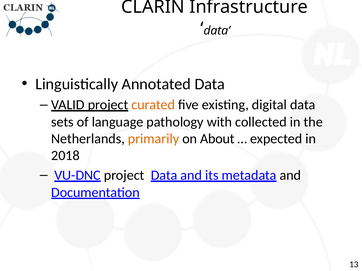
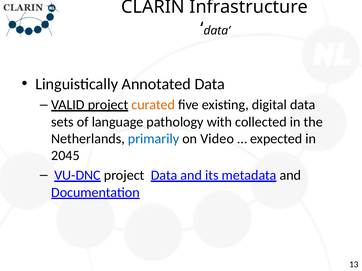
primarily colour: orange -> blue
About: About -> Video
2018: 2018 -> 2045
